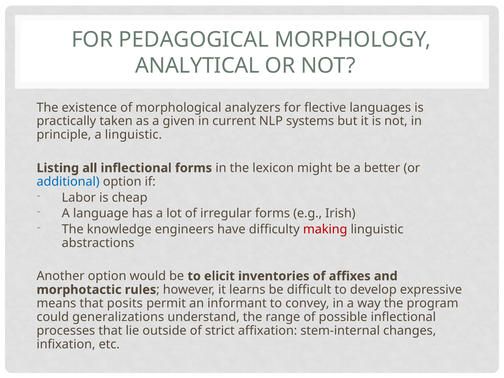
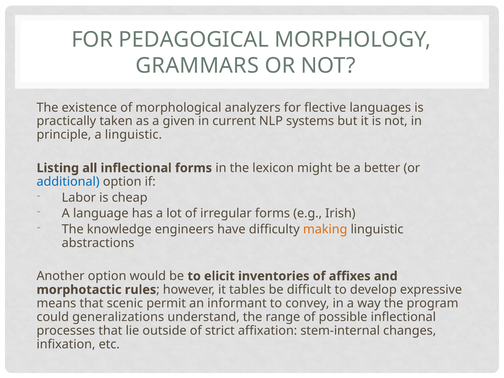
ANALYTICAL: ANALYTICAL -> GRAMMARS
making colour: red -> orange
learns: learns -> tables
posits: posits -> scenic
